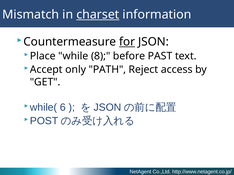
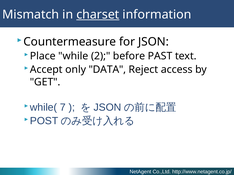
for underline: present -> none
8: 8 -> 2
PATH: PATH -> DATA
6: 6 -> 7
